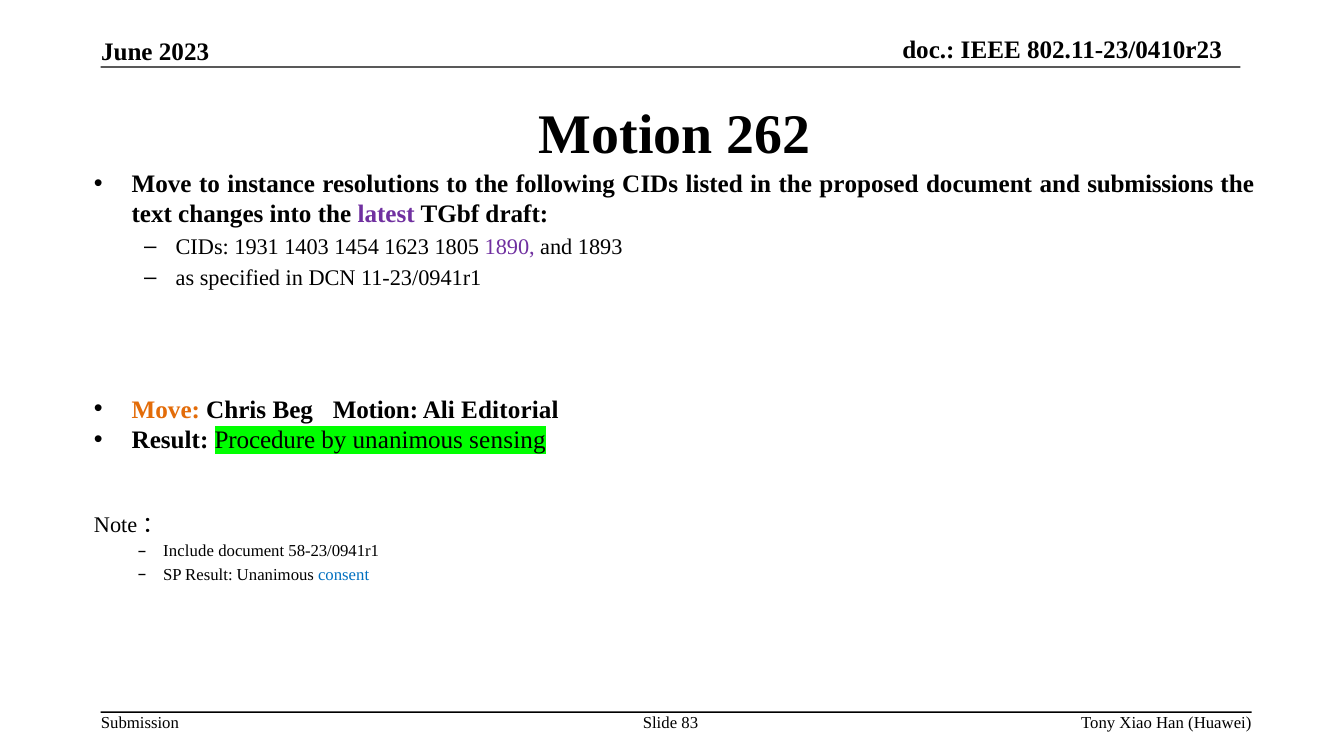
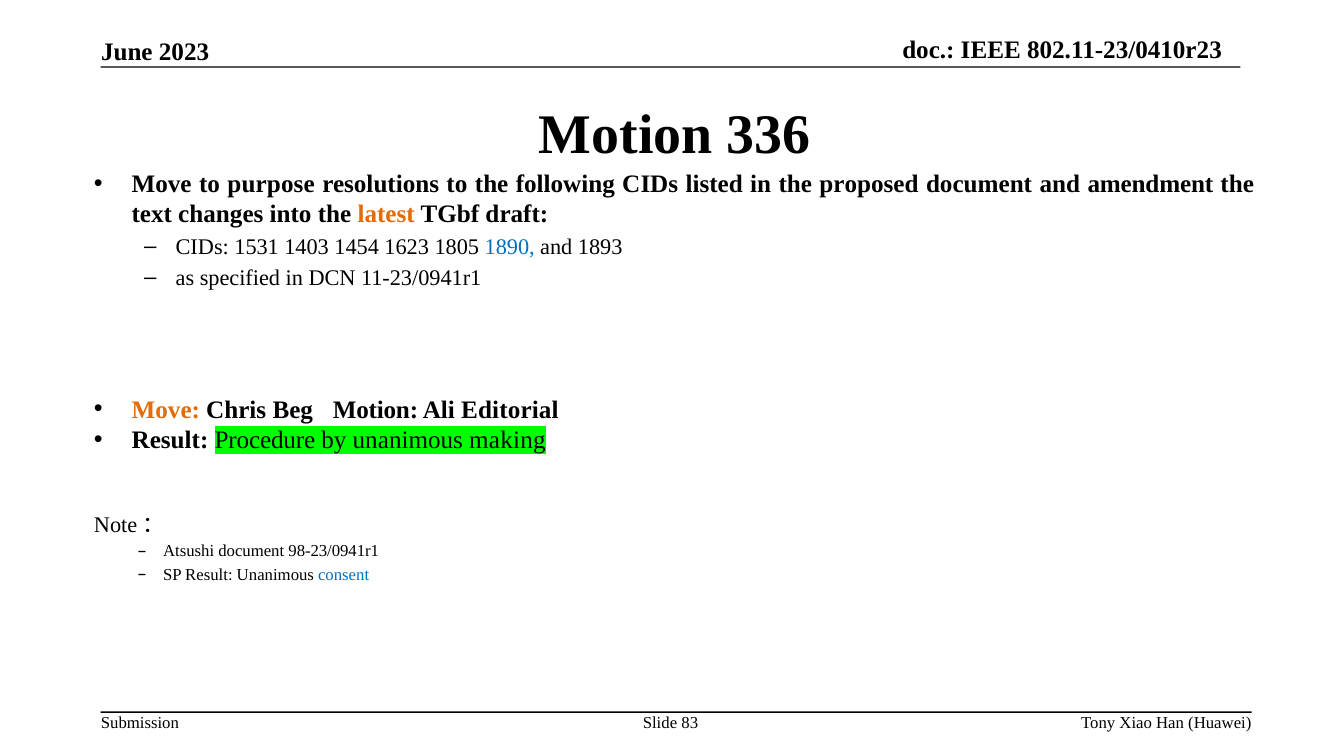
262: 262 -> 336
instance: instance -> purpose
submissions: submissions -> amendment
latest colour: purple -> orange
1931: 1931 -> 1531
1890 colour: purple -> blue
sensing: sensing -> making
Include: Include -> Atsushi
58-23/0941r1: 58-23/0941r1 -> 98-23/0941r1
